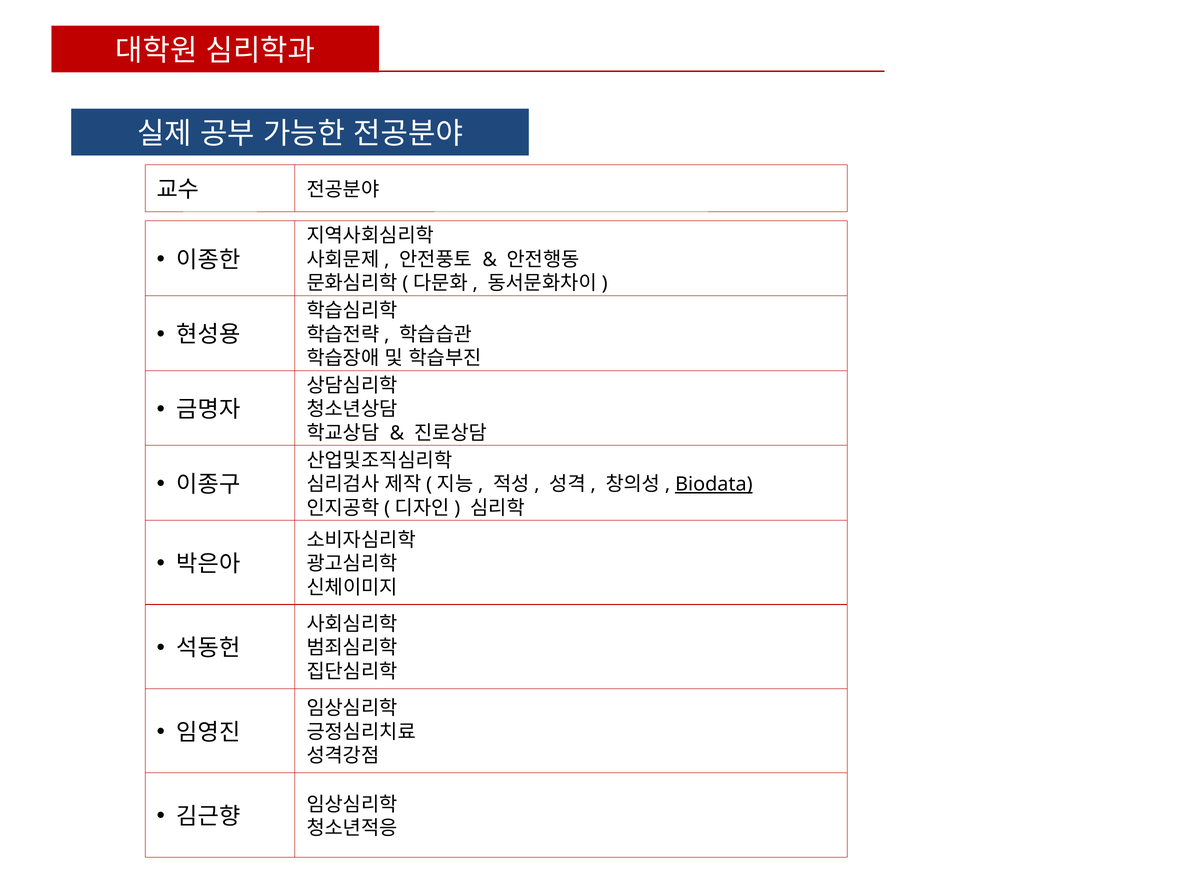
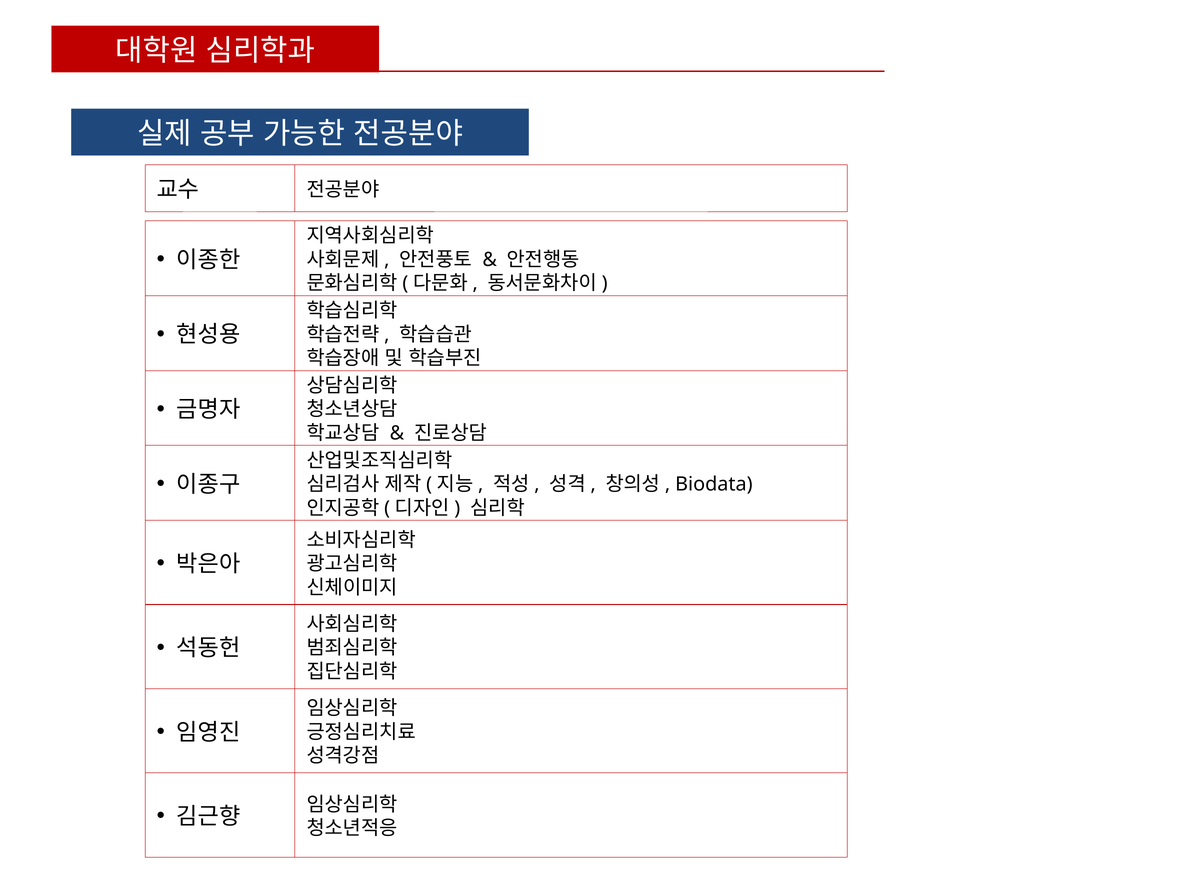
Biodata underline: present -> none
